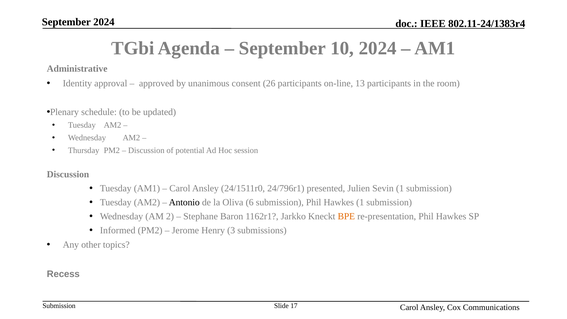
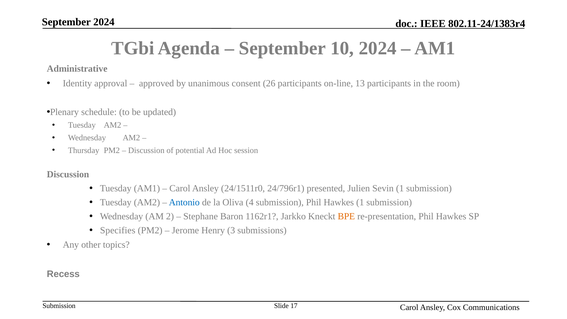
Antonio colour: black -> blue
6: 6 -> 4
Informed: Informed -> Specifies
